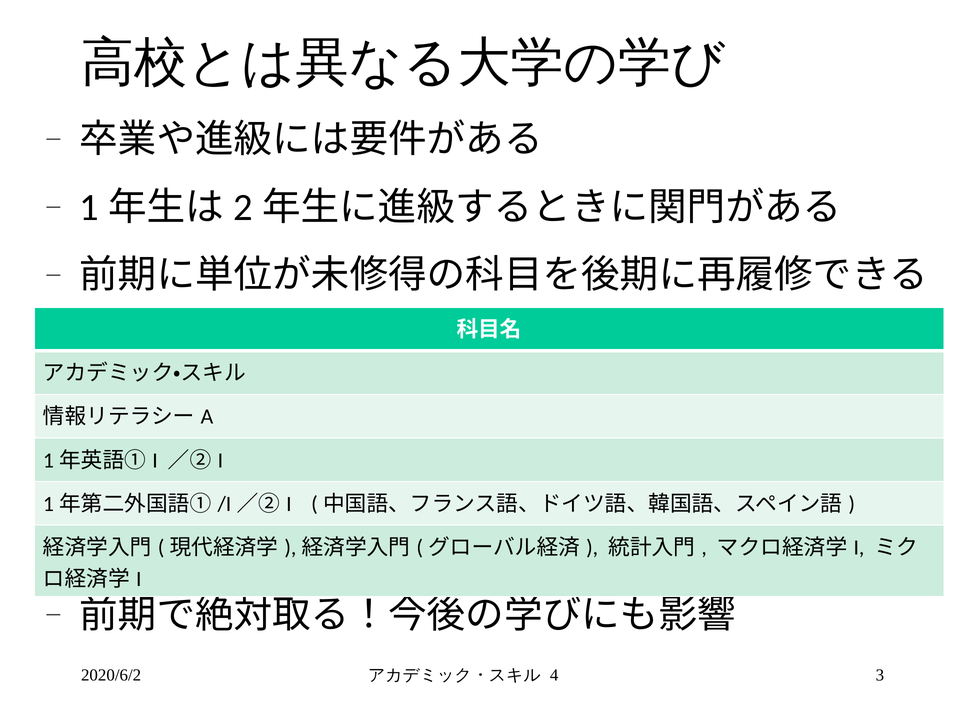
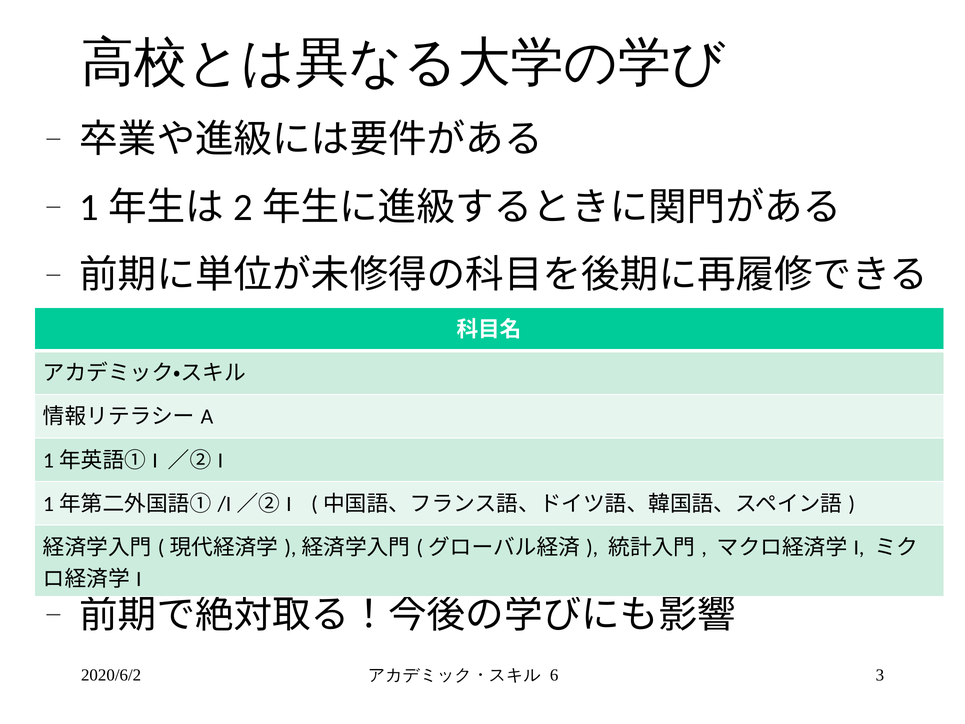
4: 4 -> 6
